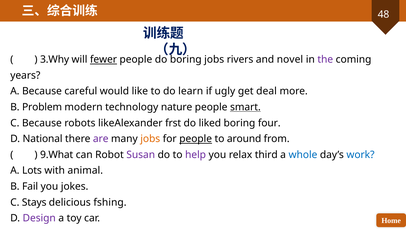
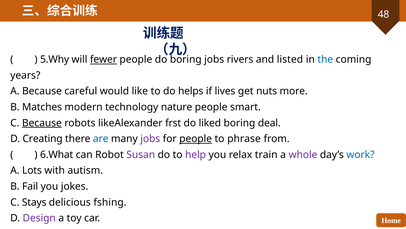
3.Why: 3.Why -> 5.Why
novel: novel -> listed
the colour: purple -> blue
learn: learn -> helps
ugly: ugly -> lives
deal: deal -> nuts
Problem: Problem -> Matches
smart underline: present -> none
Because at (42, 123) underline: none -> present
four: four -> deal
National: National -> Creating
are colour: purple -> blue
jobs at (150, 139) colour: orange -> purple
around: around -> phrase
9.What: 9.What -> 6.What
third: third -> train
whole colour: blue -> purple
animal: animal -> autism
